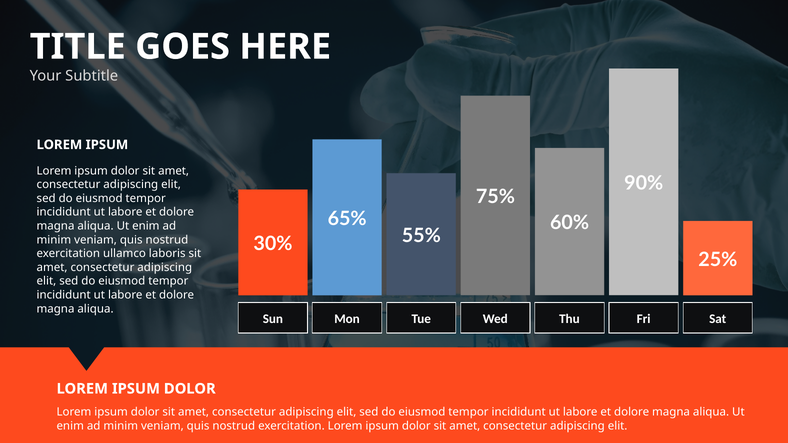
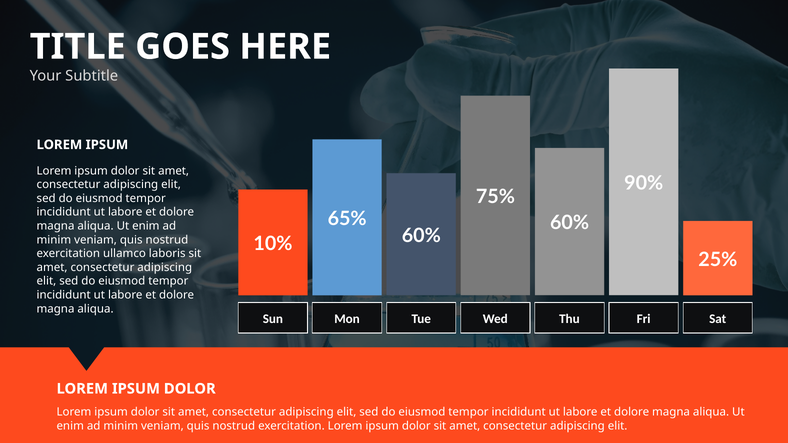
55% at (421, 236): 55% -> 60%
30%: 30% -> 10%
